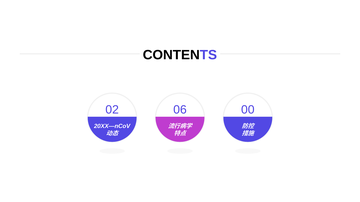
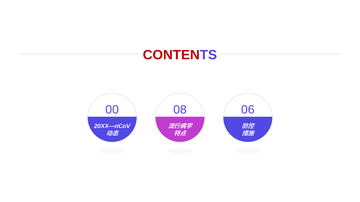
CONTEN colour: black -> red
0 2: 2 -> 0
6: 6 -> 8
0 0: 0 -> 6
